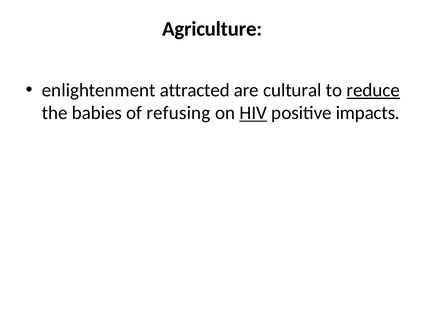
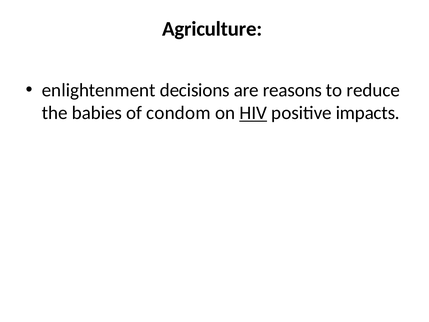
attracted: attracted -> decisions
cultural: cultural -> reasons
reduce underline: present -> none
refusing: refusing -> condom
